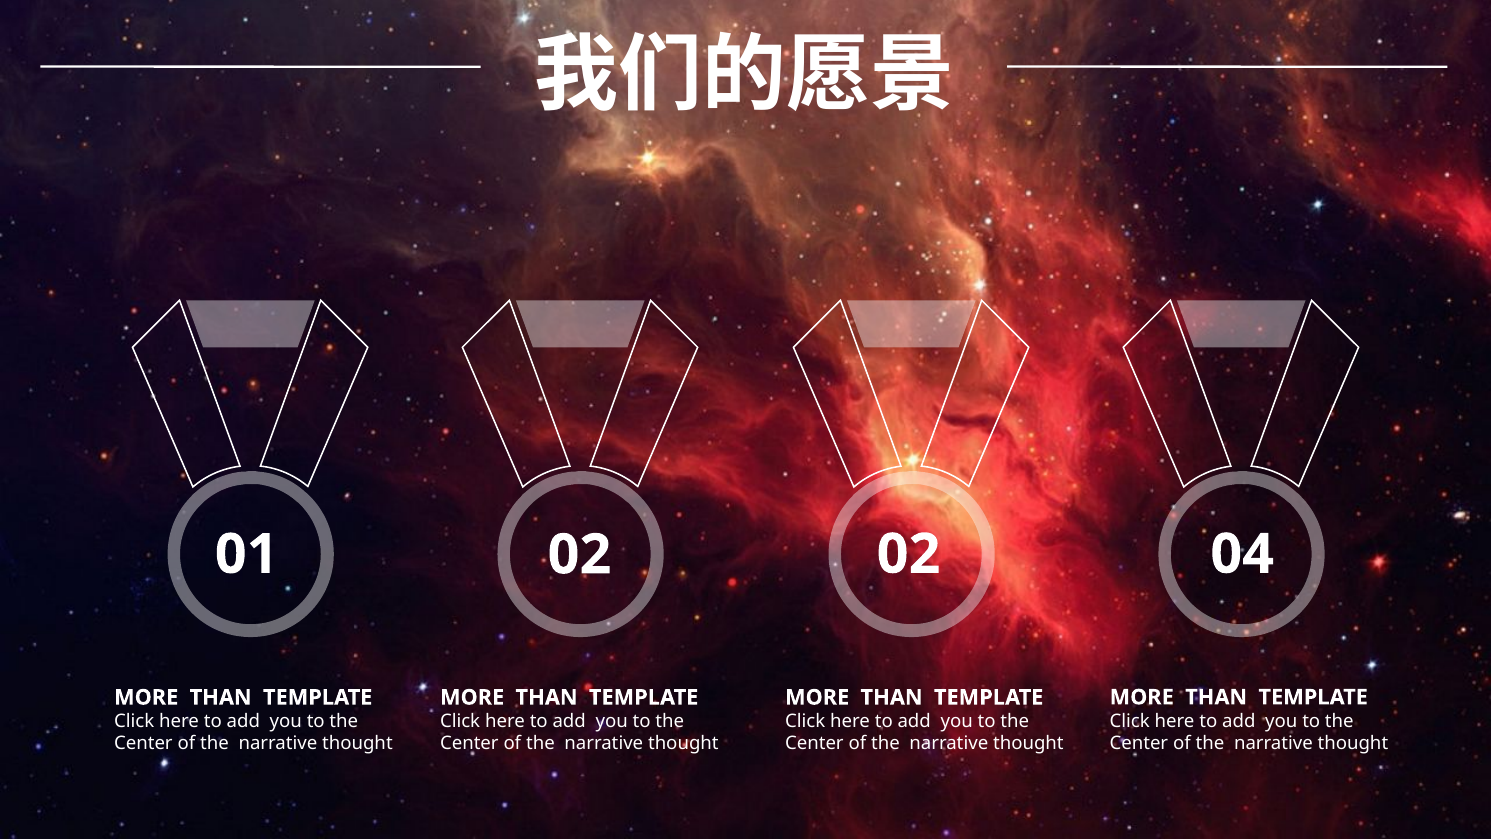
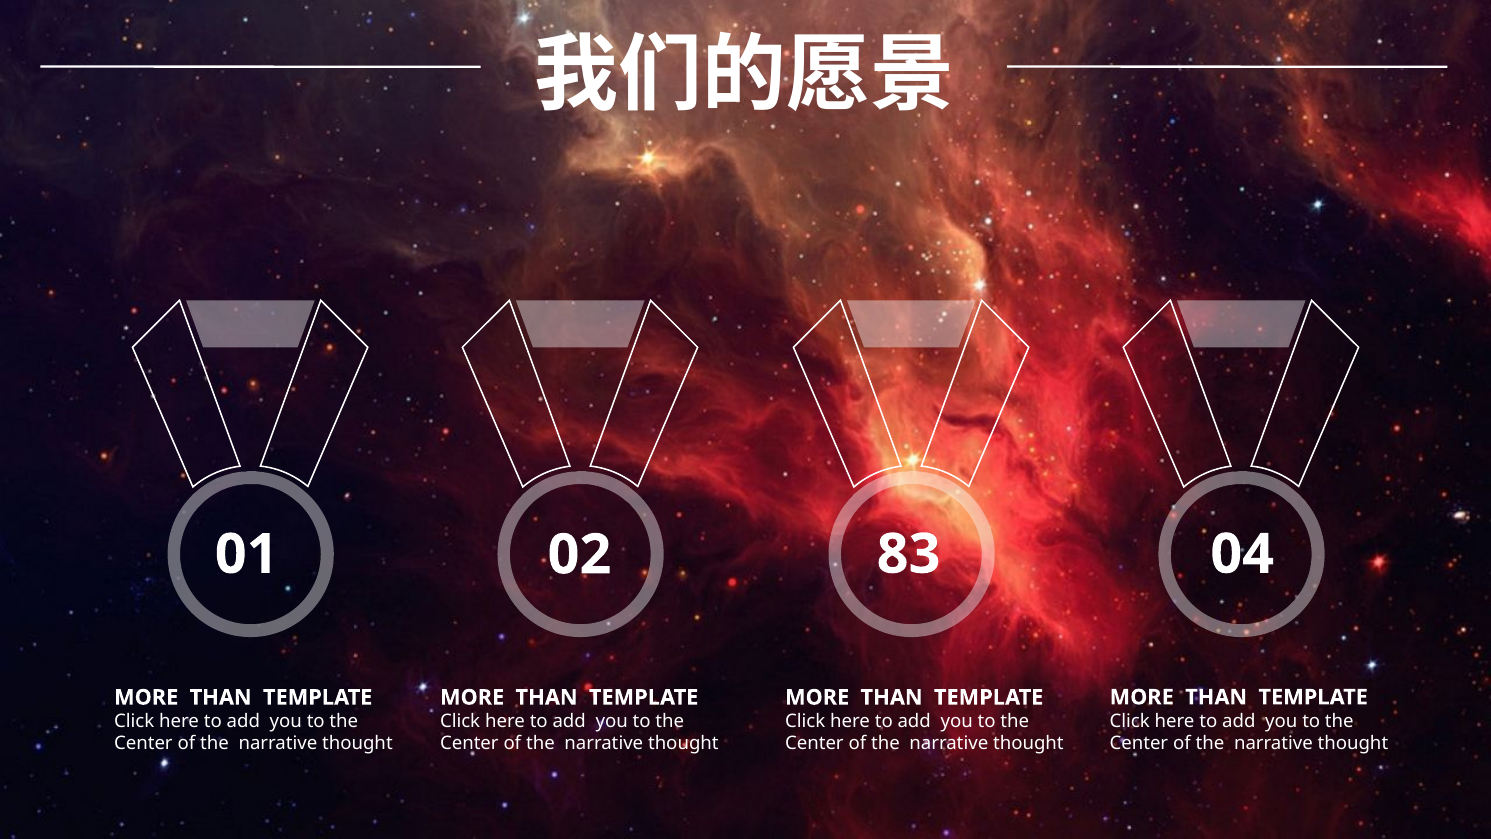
02 02: 02 -> 83
